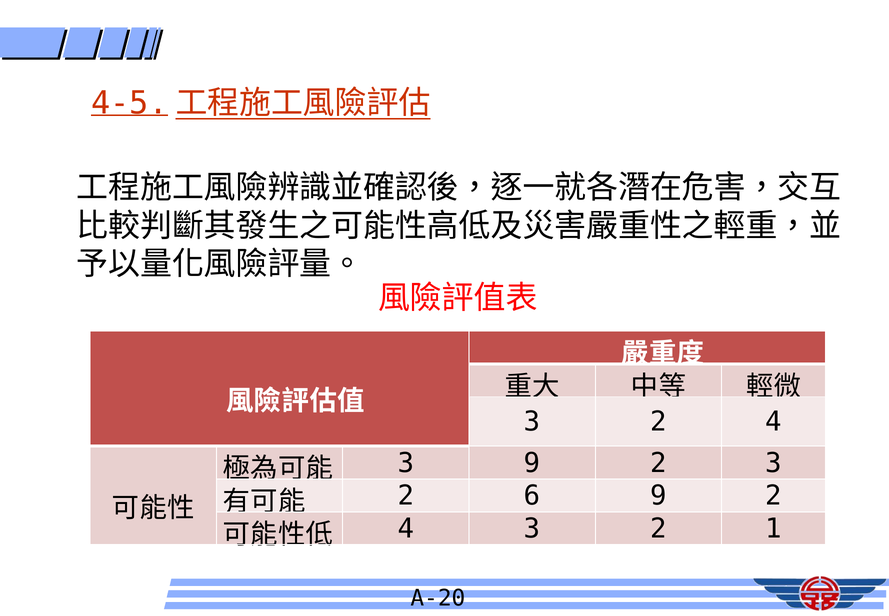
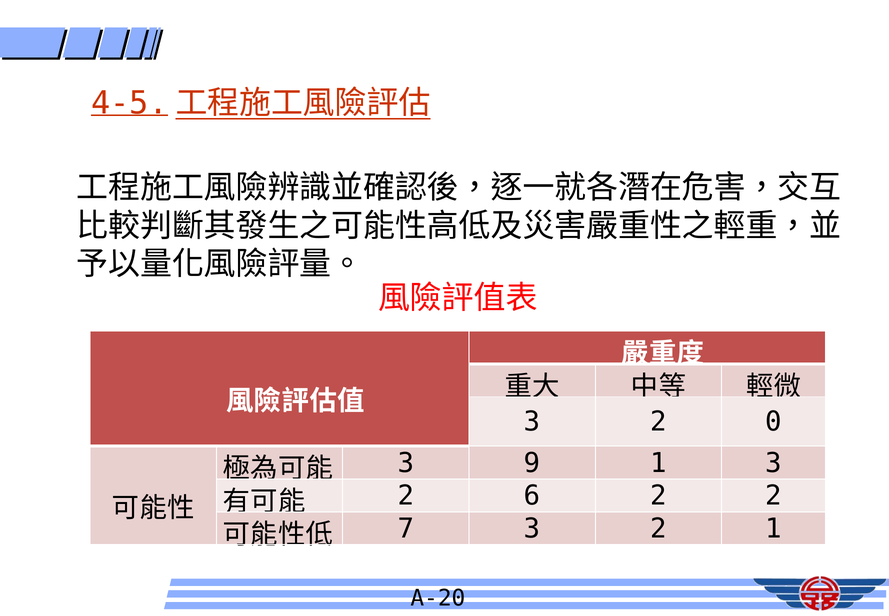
2 4: 4 -> 0
3 9 2: 2 -> 1
6 9: 9 -> 2
4 at (406, 528): 4 -> 7
